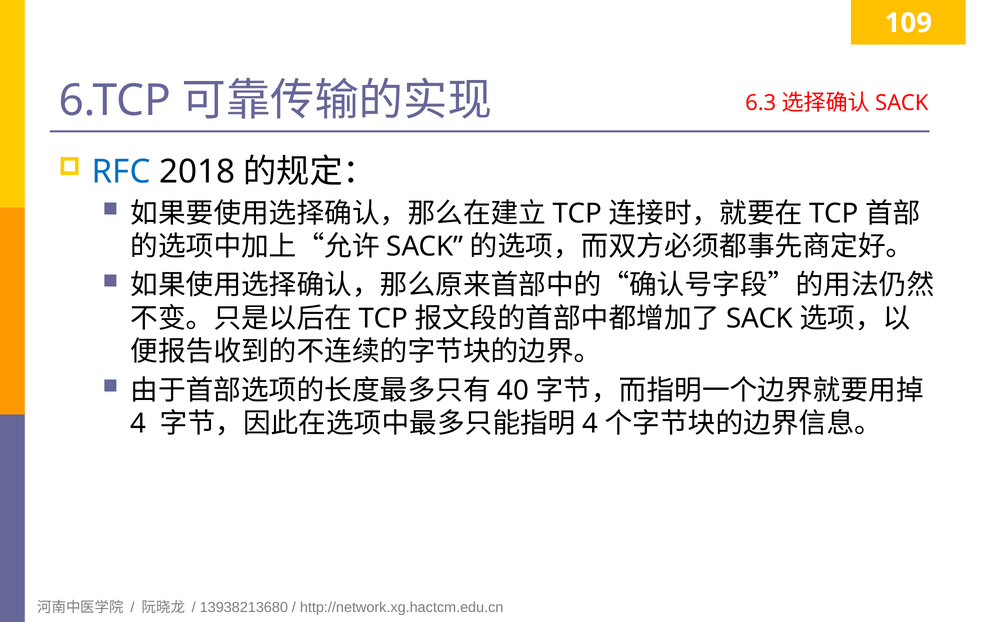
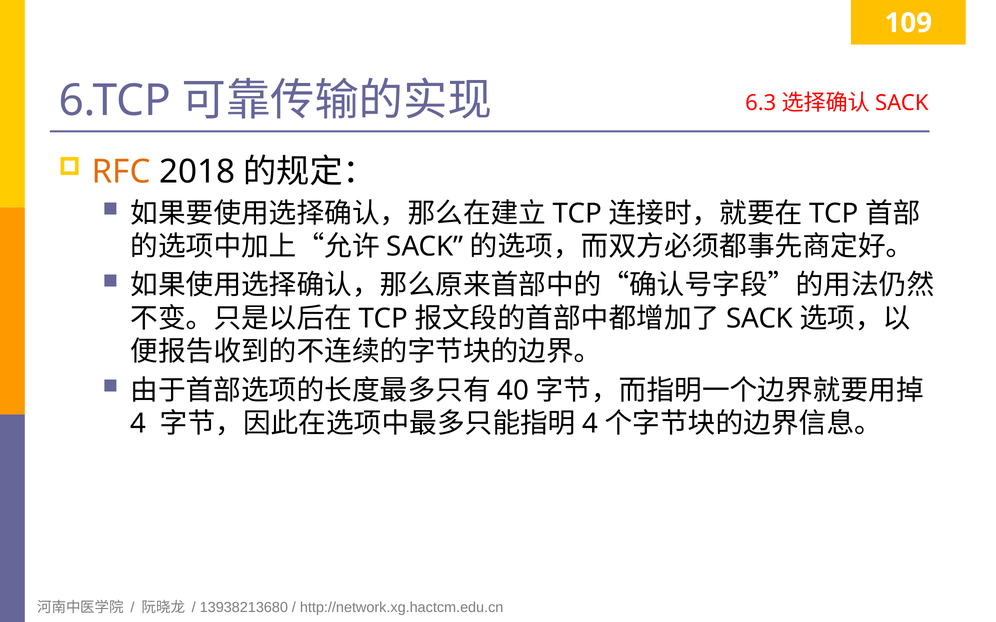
RFC colour: blue -> orange
